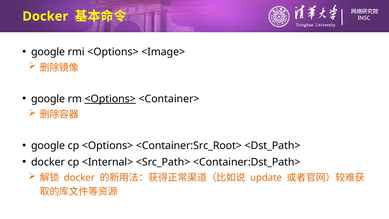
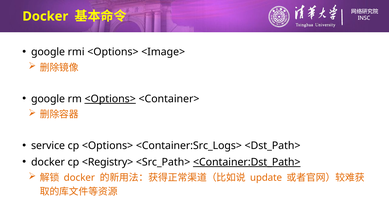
google at (48, 146): google -> service
<Container:Src_Root>: <Container:Src_Root> -> <Container:Src_Logs>
<Internal>: <Internal> -> <Registry>
<Container:Dst_Path> underline: none -> present
